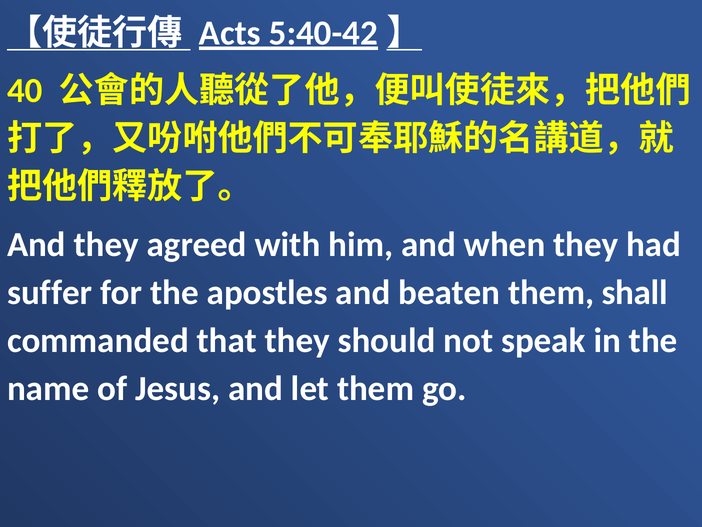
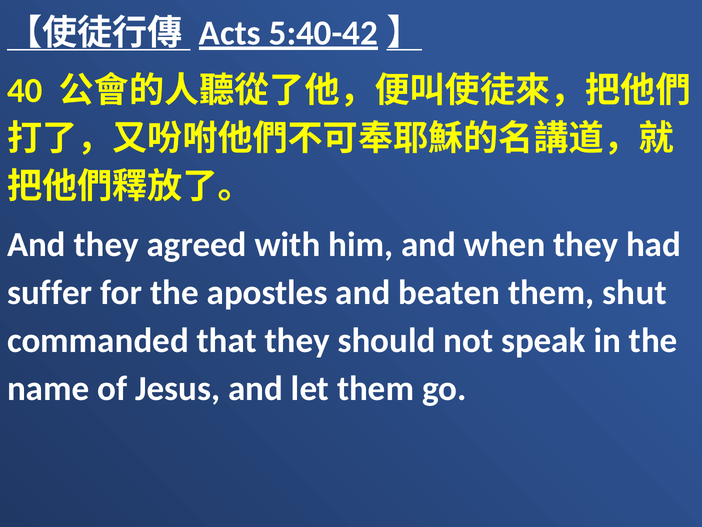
shall: shall -> shut
